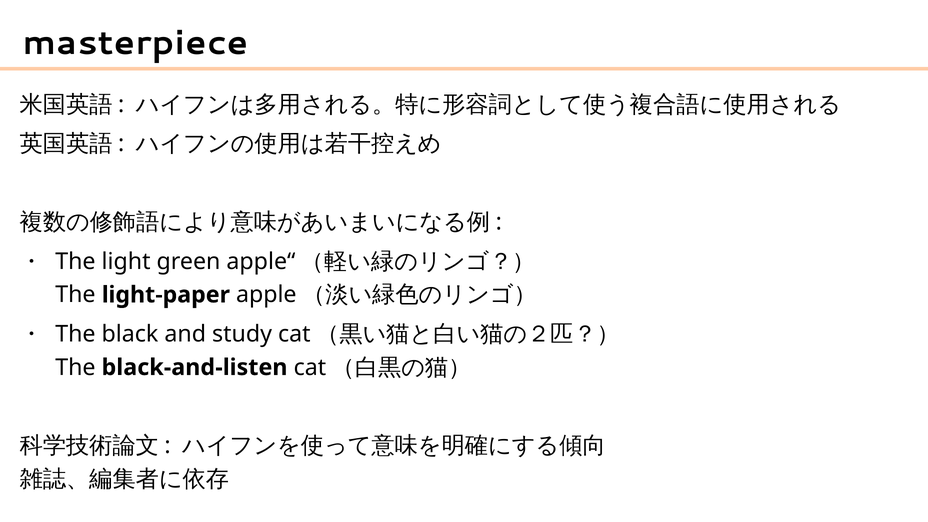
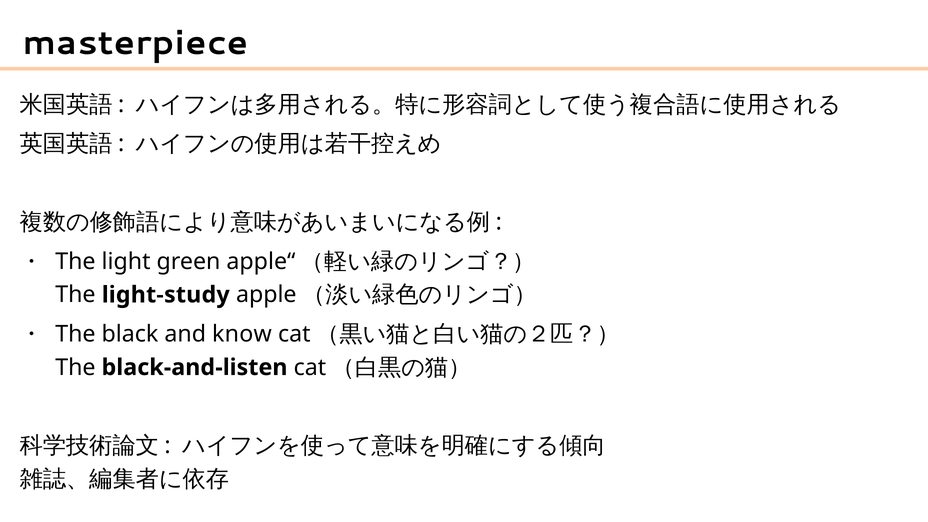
light-paper: light-paper -> light-study
study: study -> know
